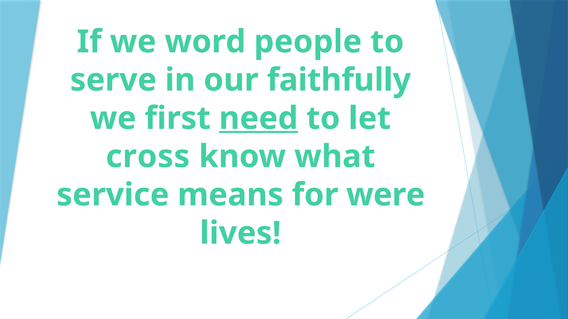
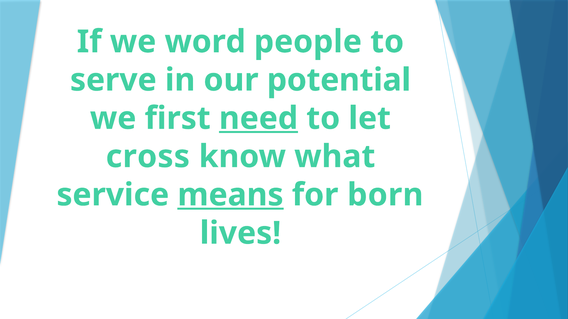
faithfully: faithfully -> potential
means underline: none -> present
were: were -> born
